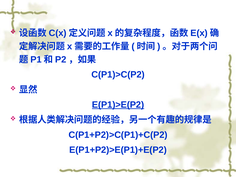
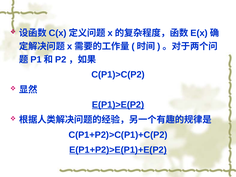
E(P1+P2)>E(P1)+E(P2 underline: none -> present
